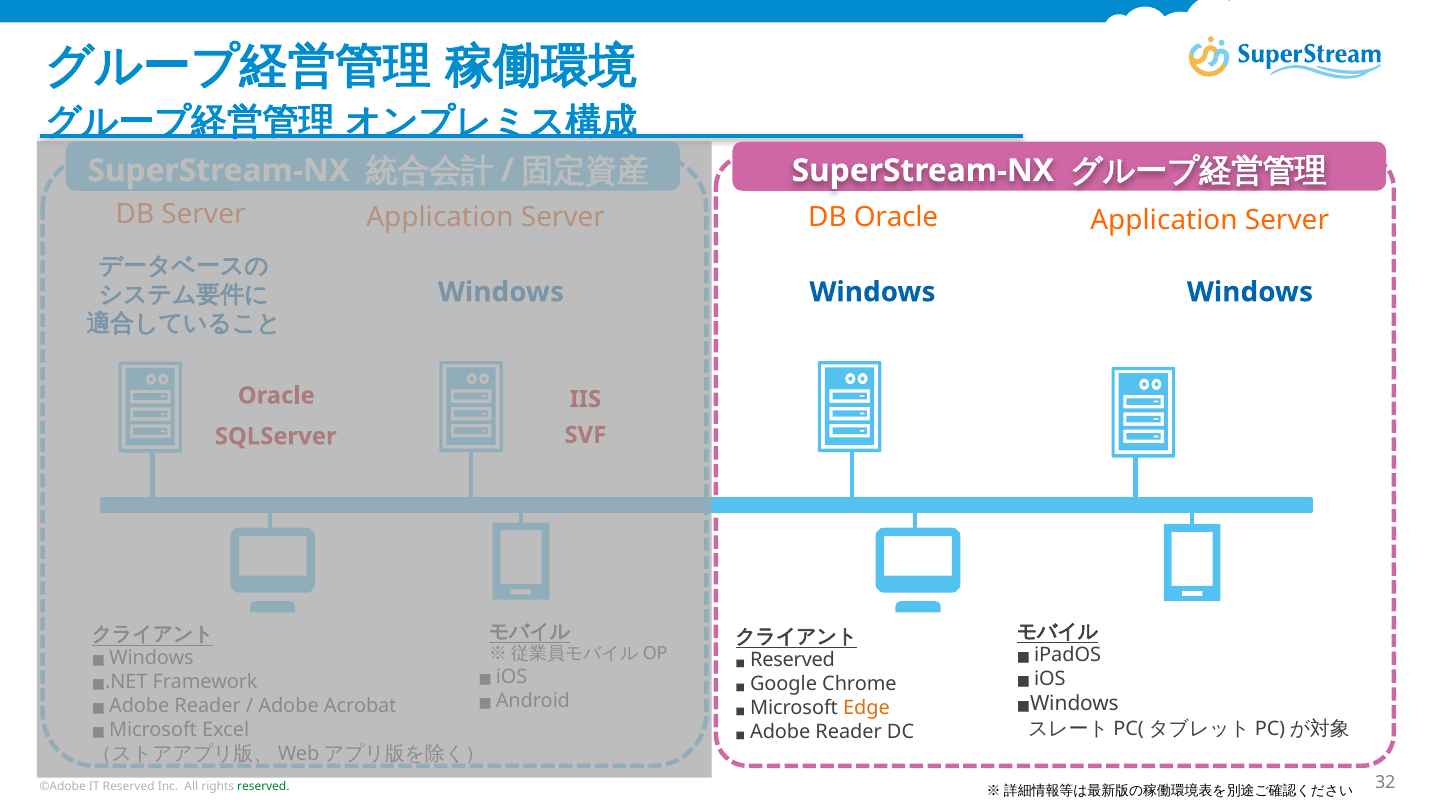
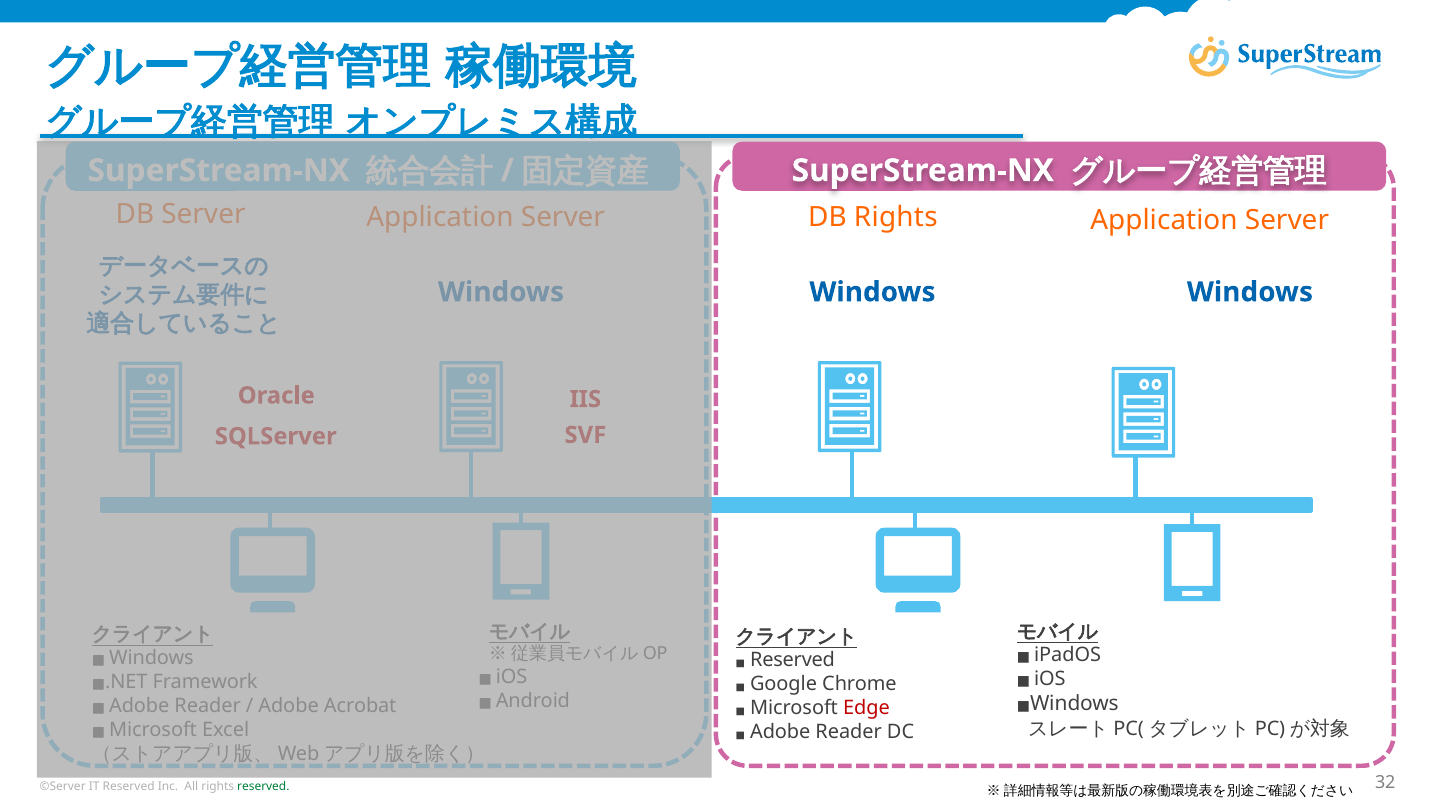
DB Oracle: Oracle -> Rights
Edge colour: orange -> red
©Adobe: ©Adobe -> ©Server
